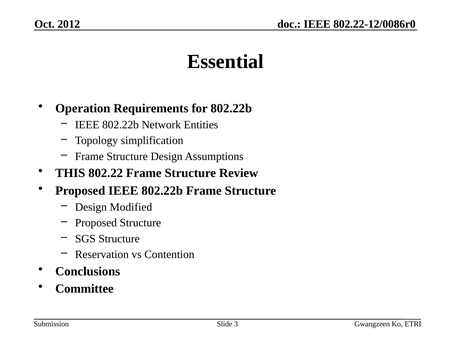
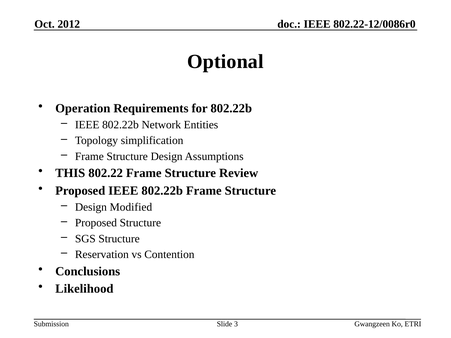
Essential: Essential -> Optional
Committee: Committee -> Likelihood
